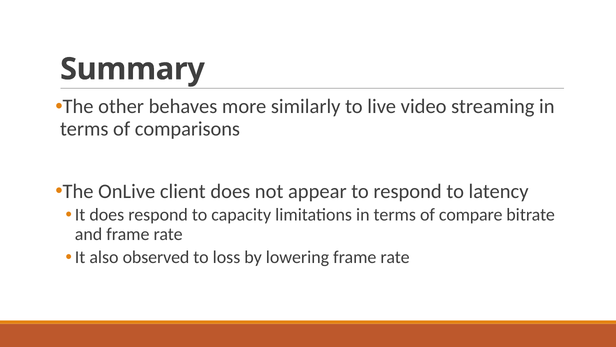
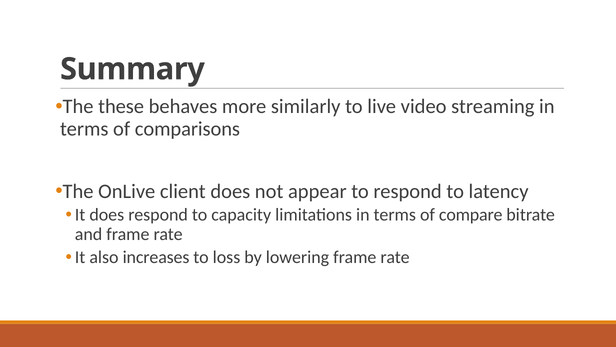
other: other -> these
observed: observed -> increases
